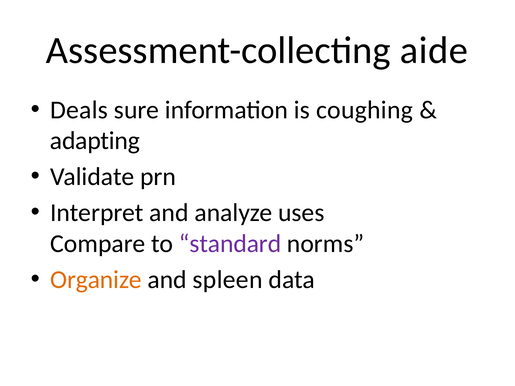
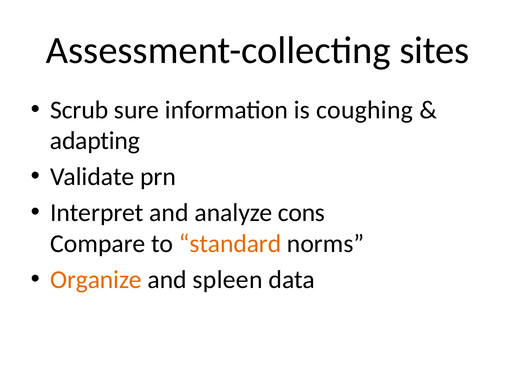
aide: aide -> sites
Deals: Deals -> Scrub
uses: uses -> cons
standard colour: purple -> orange
